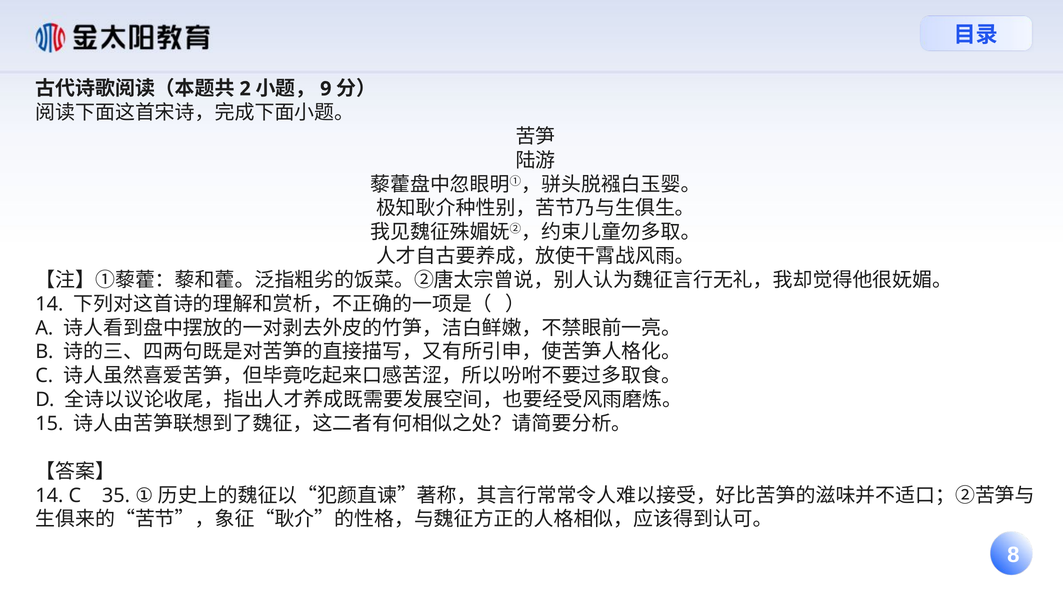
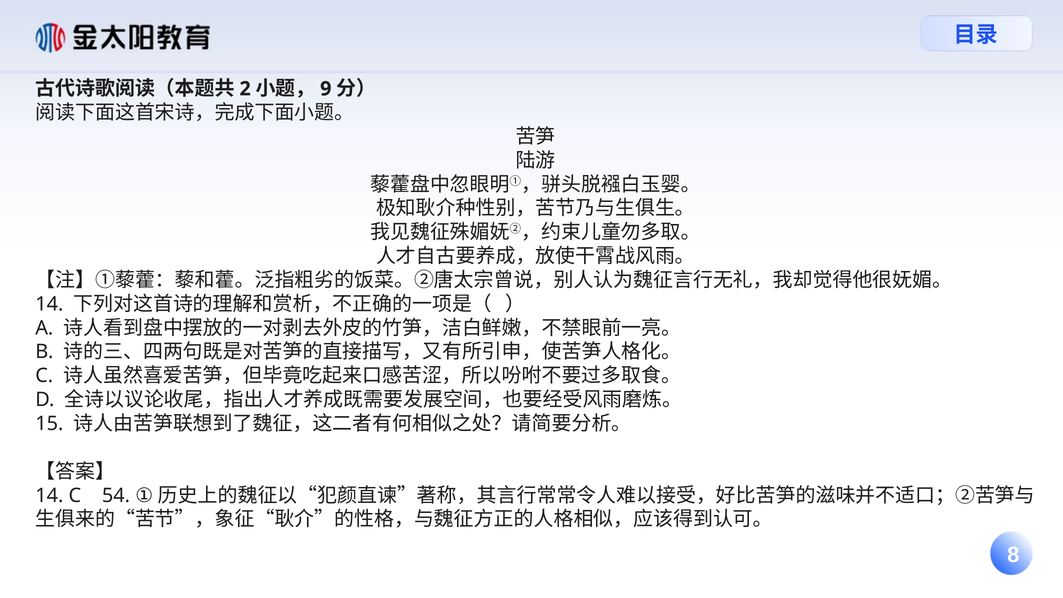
35: 35 -> 54
